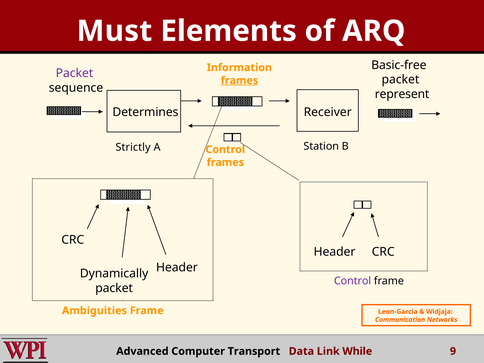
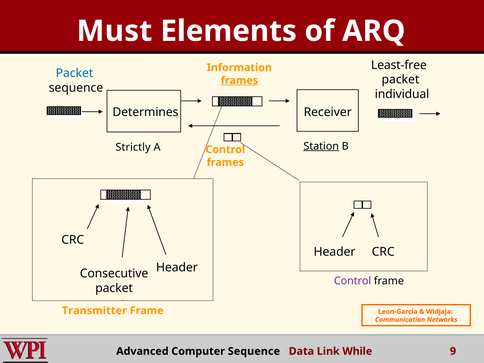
Basic-free: Basic-free -> Least-free
Packet at (74, 73) colour: purple -> blue
represent: represent -> individual
Station underline: none -> present
Dynamically: Dynamically -> Consecutive
Ambiguities: Ambiguities -> Transmitter
Computer Transport: Transport -> Sequence
